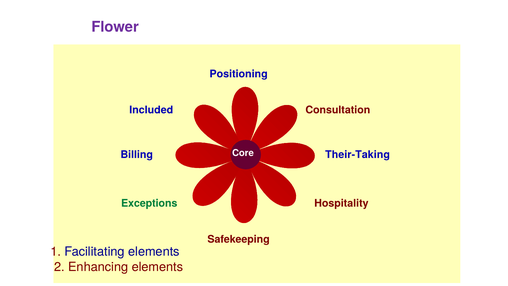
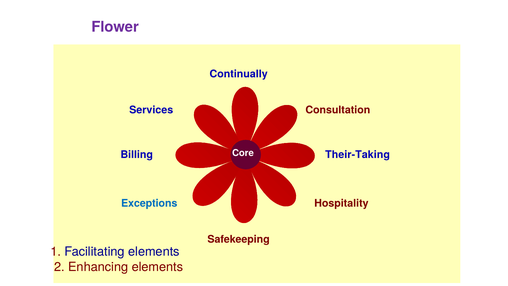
Positioning: Positioning -> Continually
Included: Included -> Services
Exceptions colour: green -> blue
